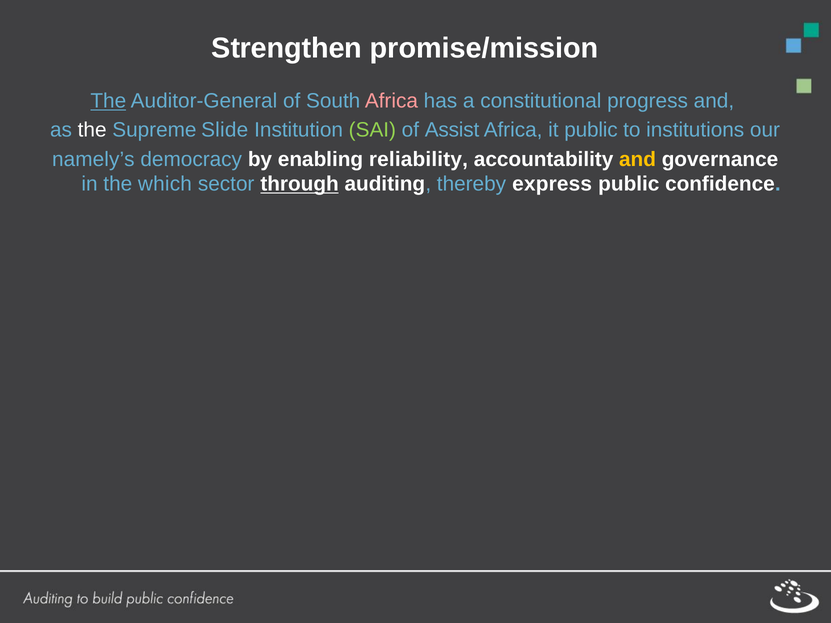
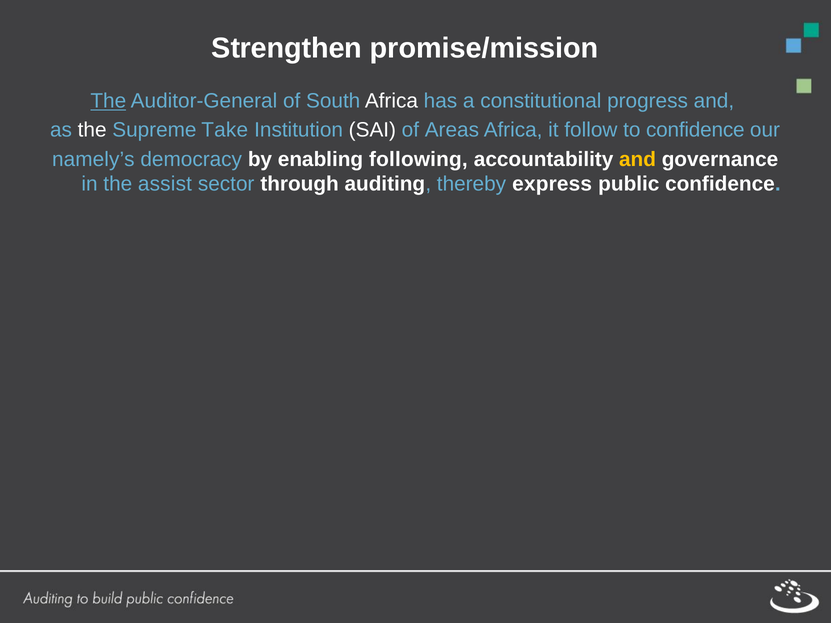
Africa at (391, 101) colour: pink -> white
Slide: Slide -> Take
SAI colour: light green -> white
Assist: Assist -> Areas
it public: public -> follow
to institutions: institutions -> confidence
reliability: reliability -> following
which: which -> assist
through underline: present -> none
